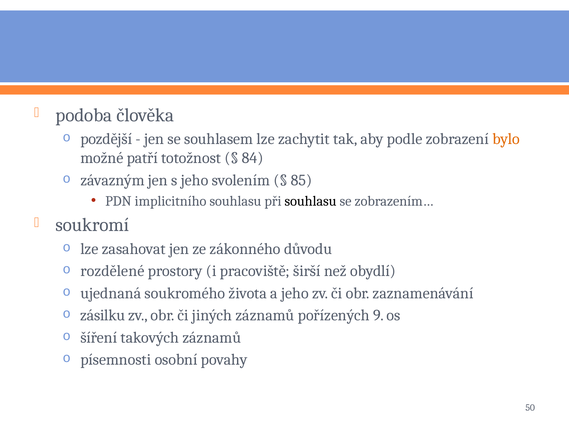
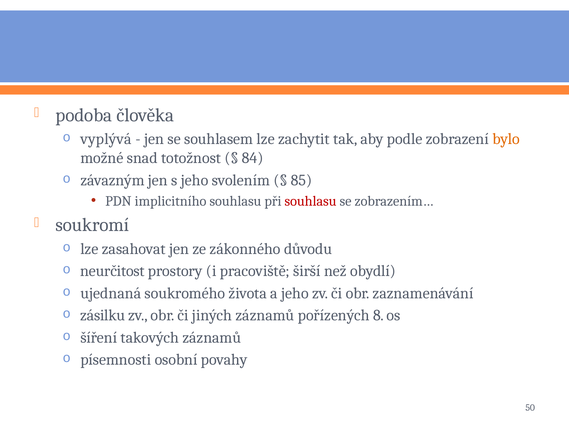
pozdější: pozdější -> vyplývá
patří: patří -> snad
souhlasu at (311, 201) colour: black -> red
rozdělené: rozdělené -> neurčitost
9: 9 -> 8
